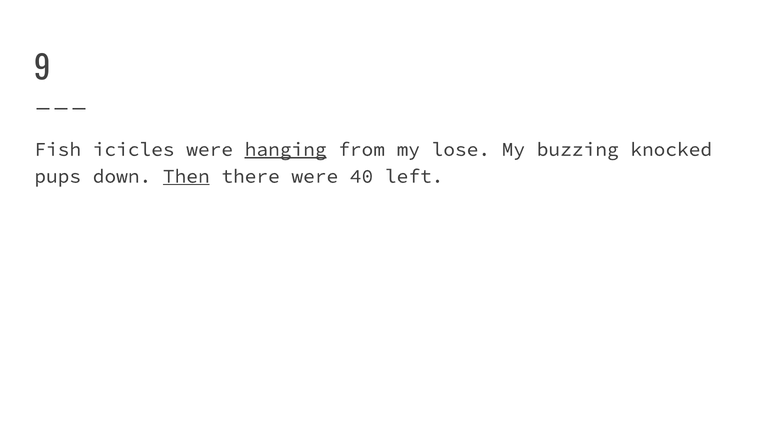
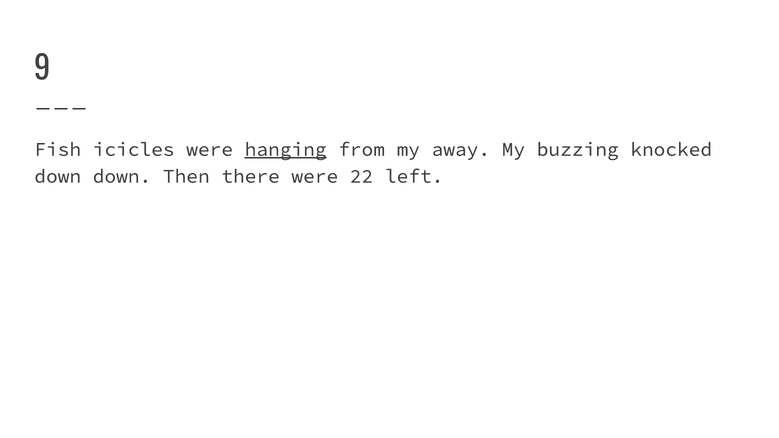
lose: lose -> away
pups at (58, 176): pups -> down
Then underline: present -> none
40: 40 -> 22
